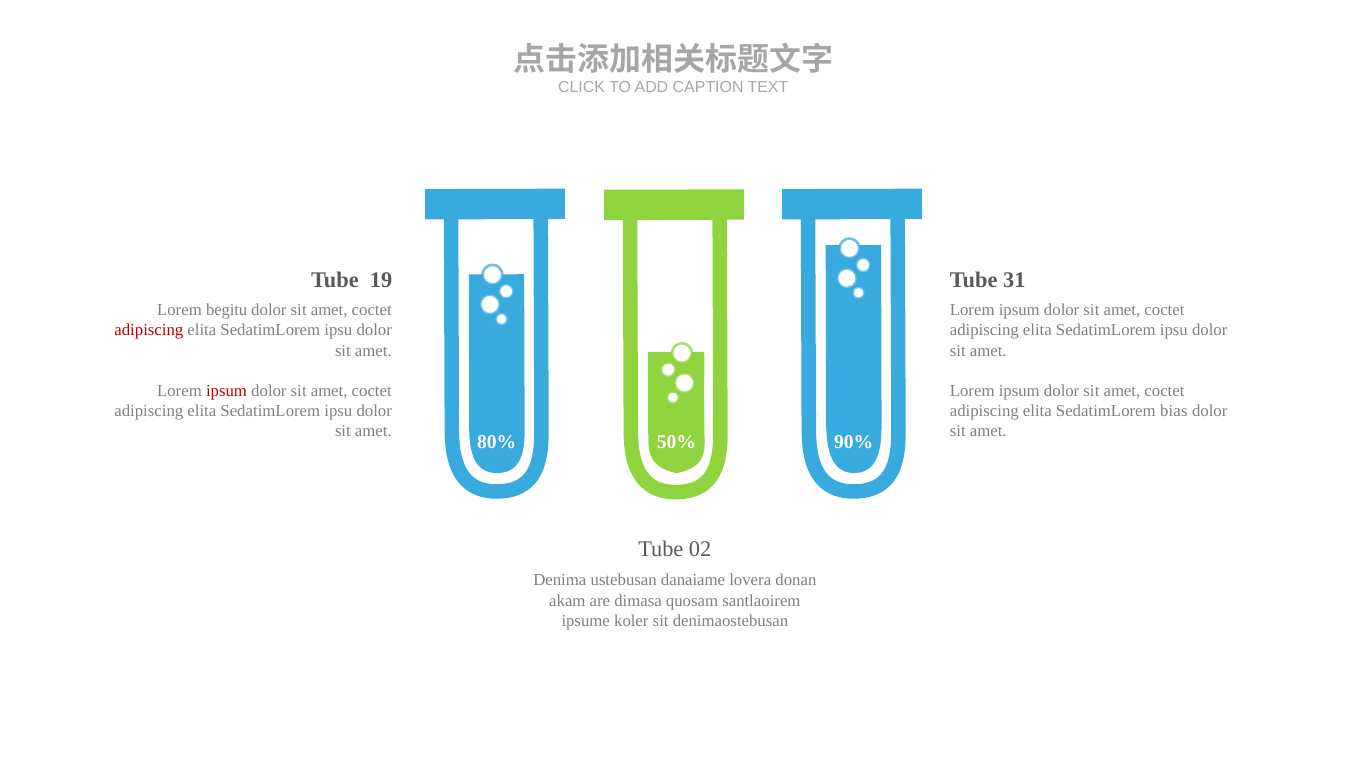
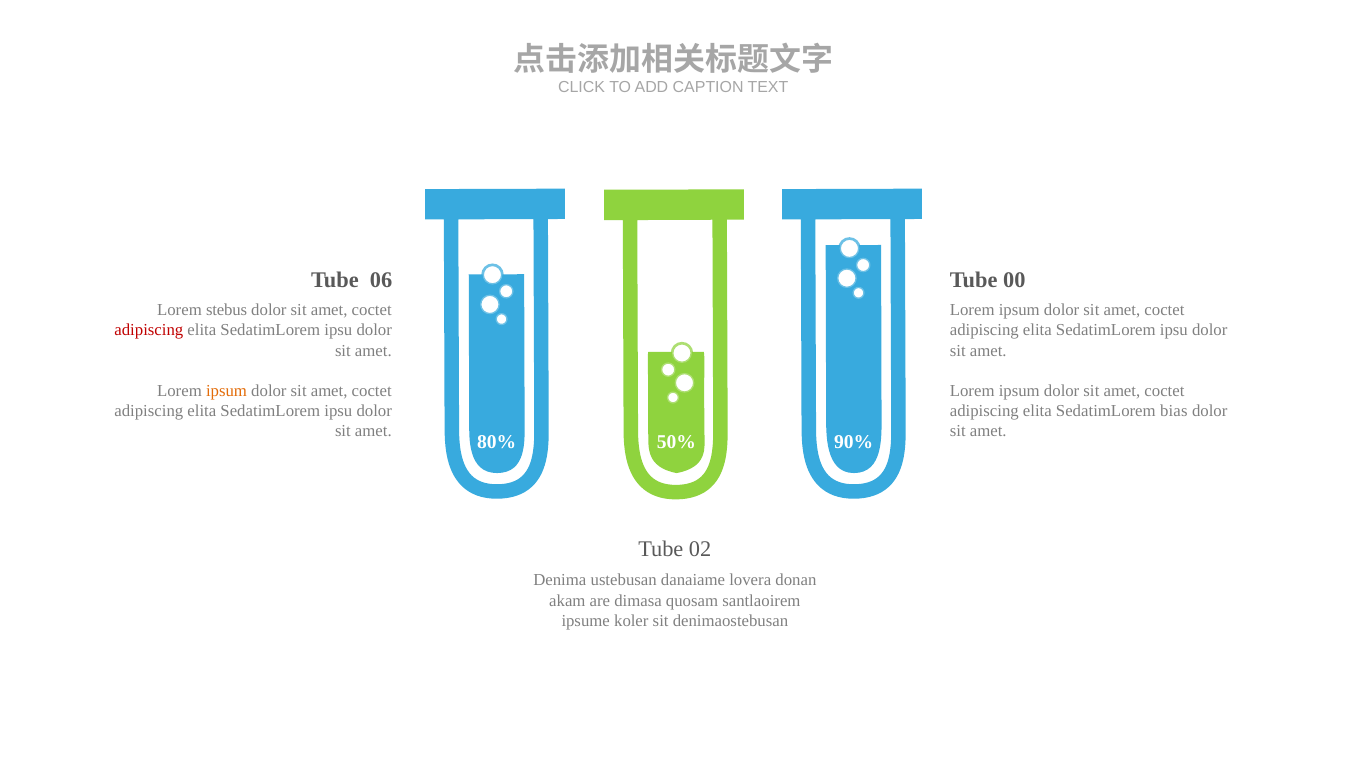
19: 19 -> 06
31: 31 -> 00
begitu: begitu -> stebus
ipsum at (227, 391) colour: red -> orange
